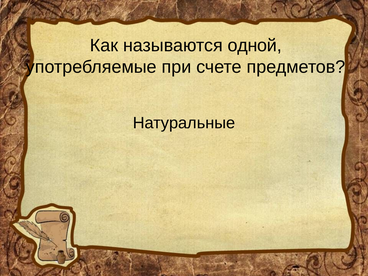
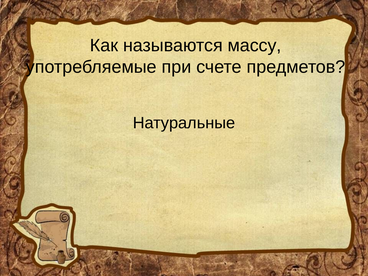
одной: одной -> массу
